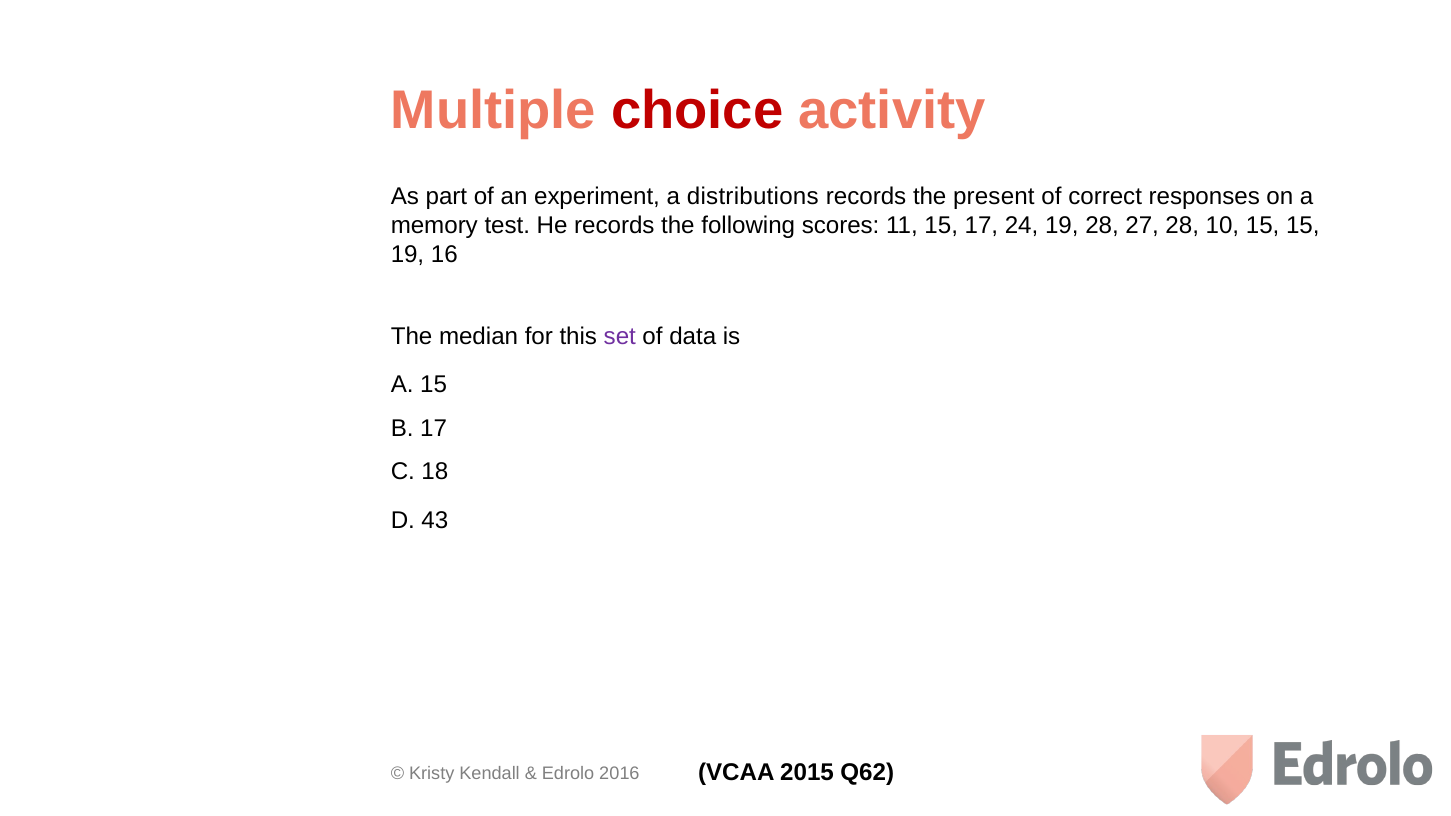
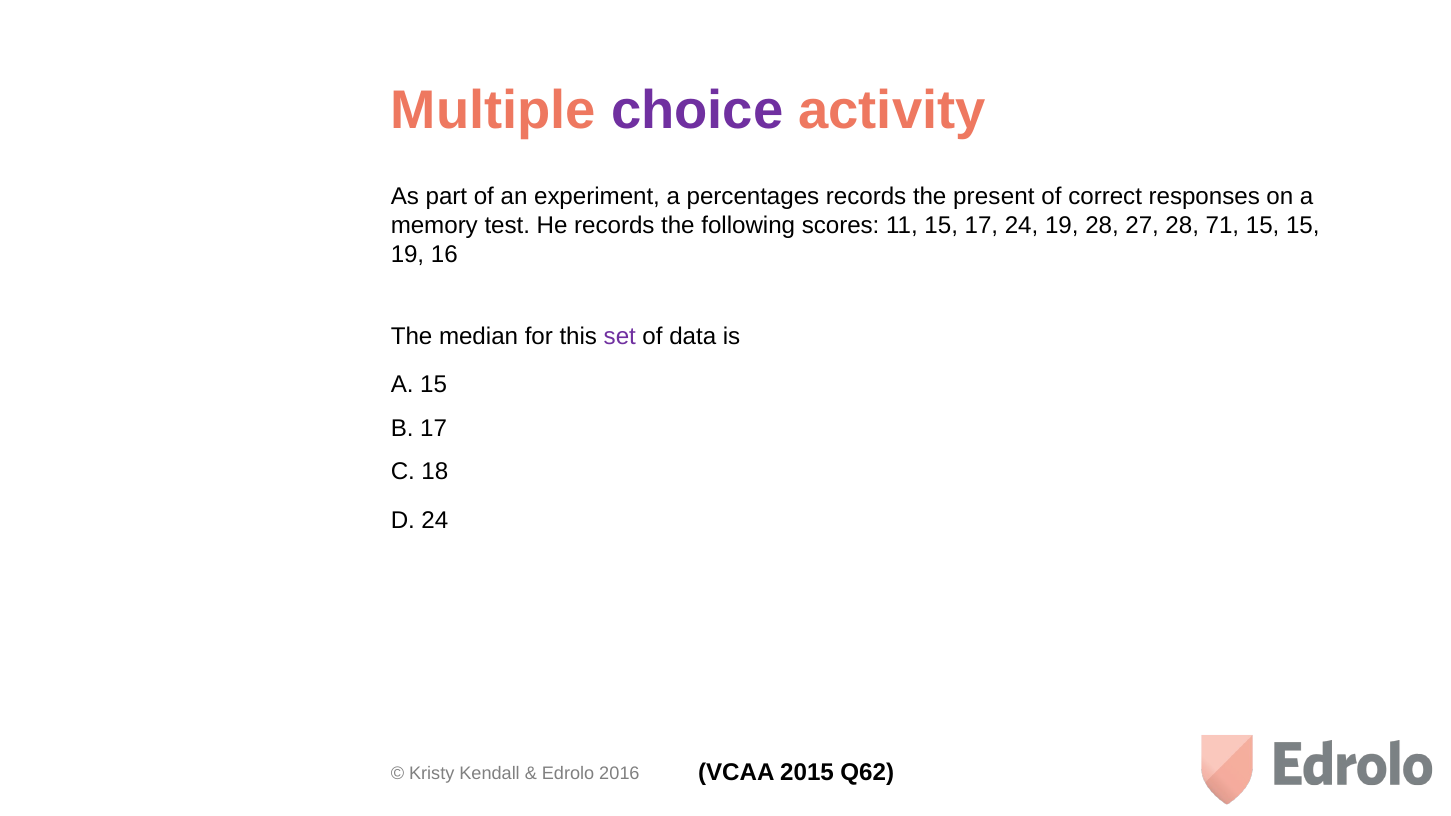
choice colour: red -> purple
distributions: distributions -> percentages
10: 10 -> 71
D 43: 43 -> 24
